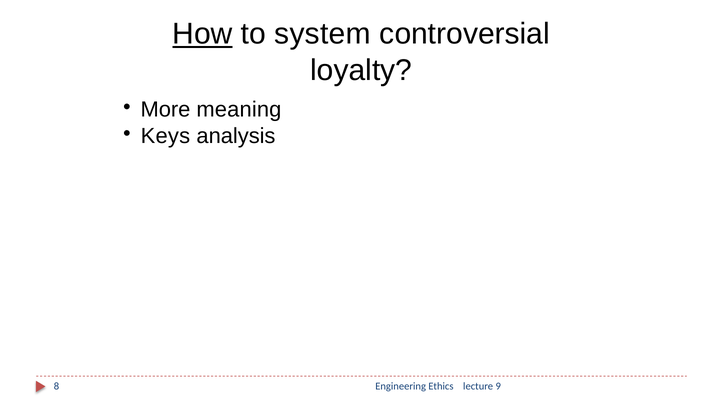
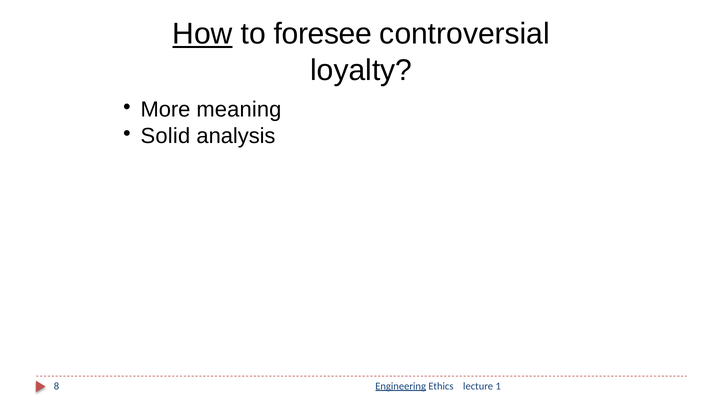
system: system -> foresee
Keys: Keys -> Solid
Engineering underline: none -> present
9: 9 -> 1
